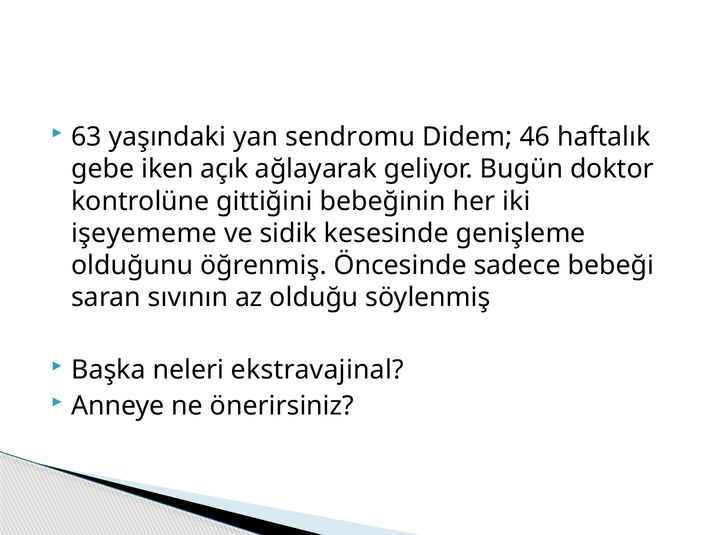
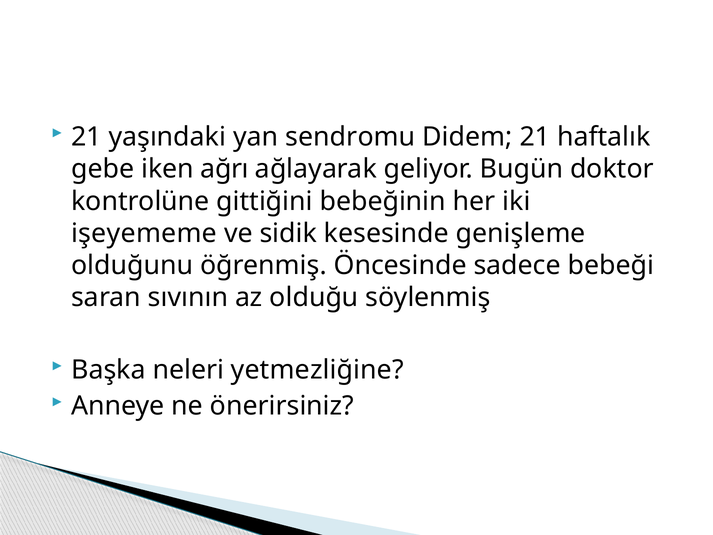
63 at (86, 137): 63 -> 21
Didem 46: 46 -> 21
açık: açık -> ağrı
ekstravajinal: ekstravajinal -> yetmezliğine
